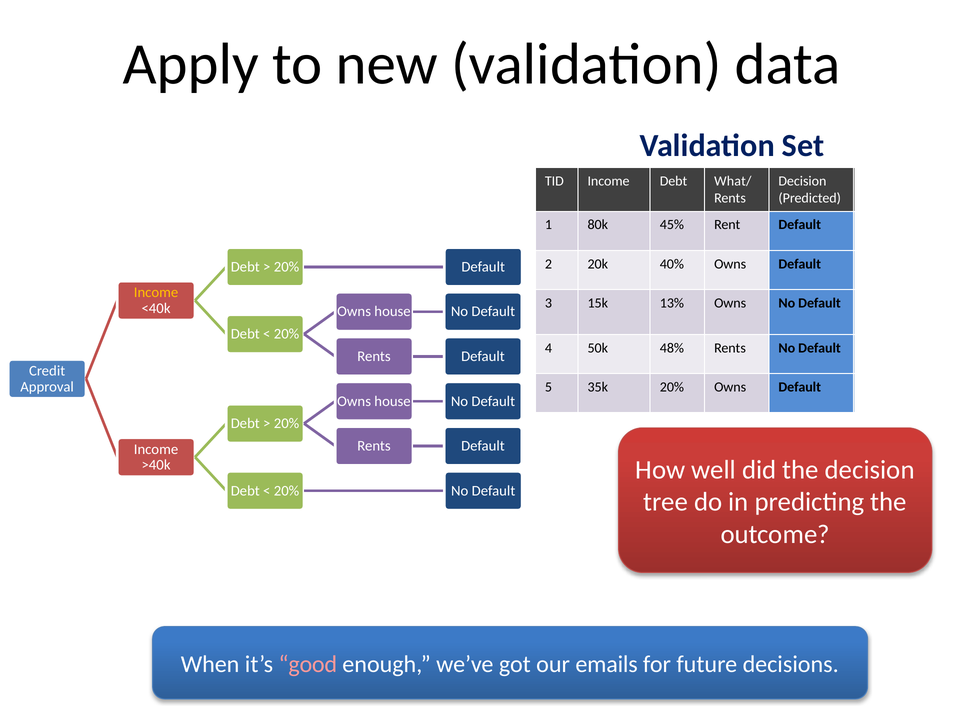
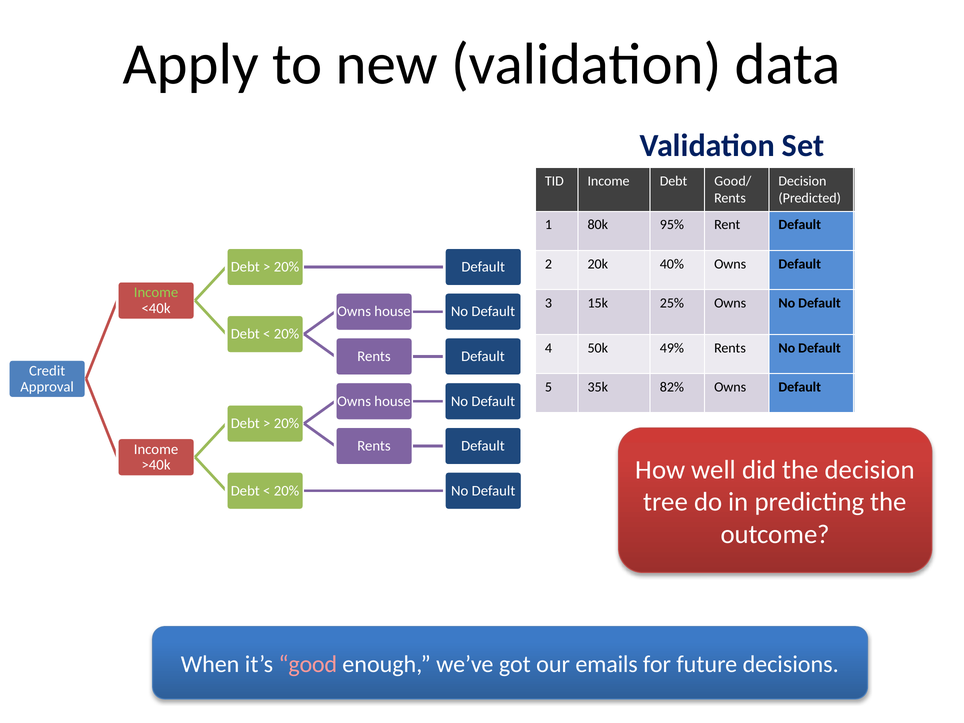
What/: What/ -> Good/
45%: 45% -> 95%
Income at (156, 292) colour: yellow -> light green
13%: 13% -> 25%
48%: 48% -> 49%
35k 20%: 20% -> 82%
